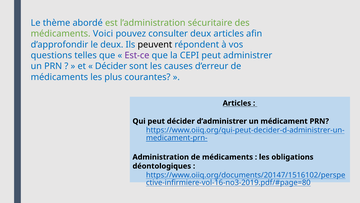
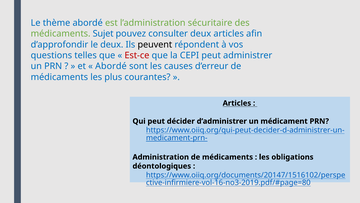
Voici: Voici -> Sujet
Est-ce colour: purple -> red
Décider at (111, 66): Décider -> Abordé
